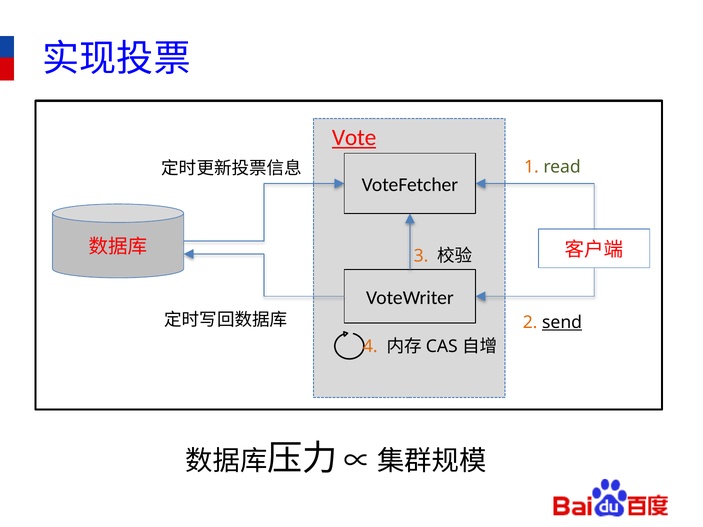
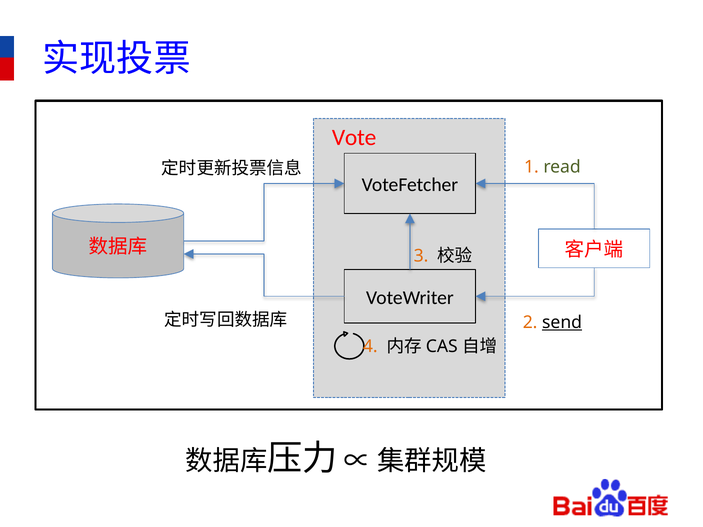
Vote underline: present -> none
